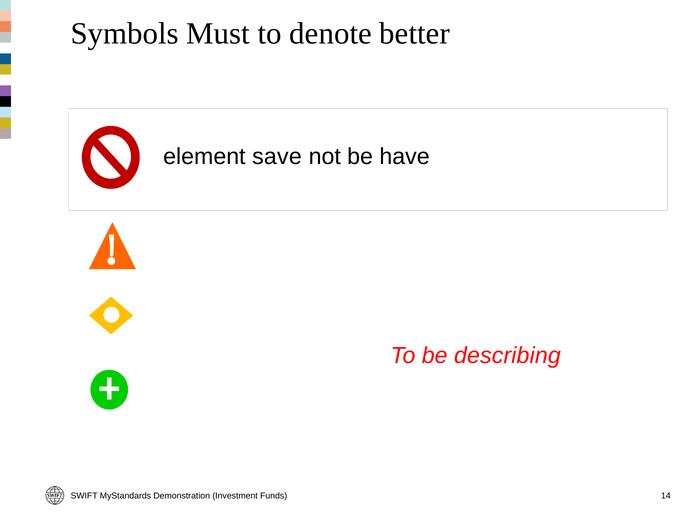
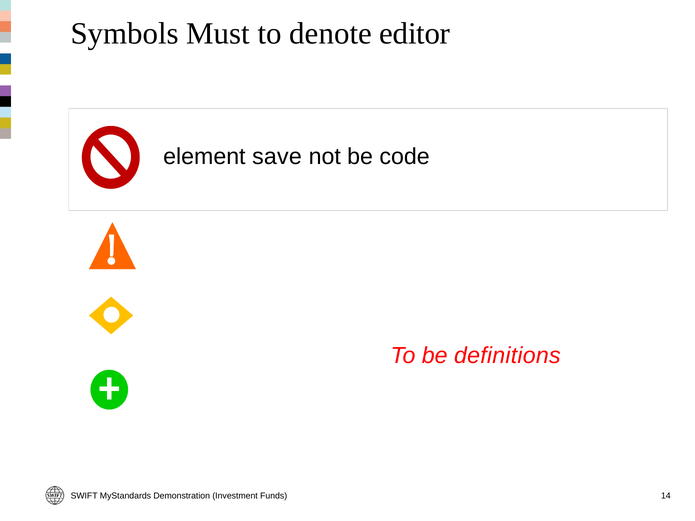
better: better -> editor
have: have -> code
describing: describing -> definitions
